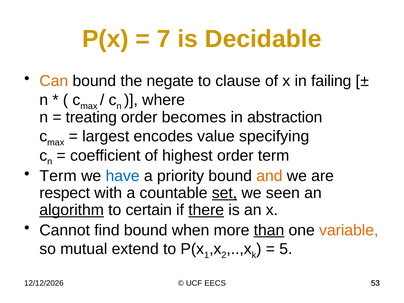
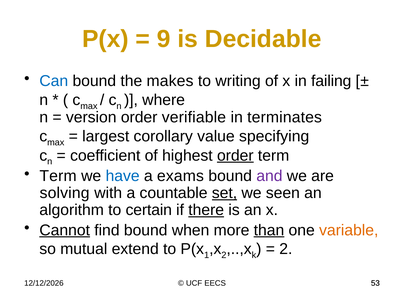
7: 7 -> 9
Can colour: orange -> blue
negate: negate -> makes
clause: clause -> writing
treating: treating -> version
becomes: becomes -> verifiable
abstraction: abstraction -> terminates
encodes: encodes -> corollary
order at (235, 156) underline: none -> present
priority: priority -> exams
and colour: orange -> purple
respect: respect -> solving
algorithm underline: present -> none
Cannot underline: none -> present
5 at (286, 249): 5 -> 2
